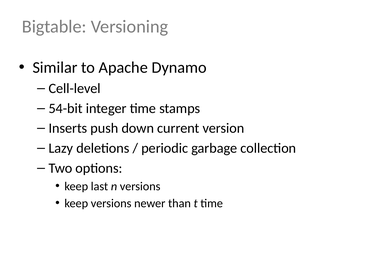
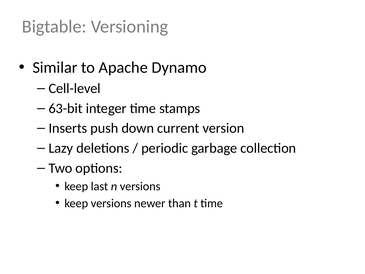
54-bit: 54-bit -> 63-bit
